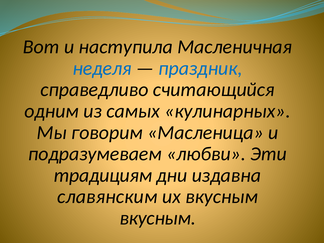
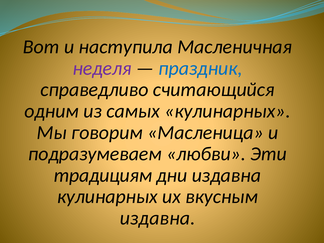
неделя colour: blue -> purple
славянским at (107, 197): славянским -> кулинарных
вкусным at (158, 218): вкусным -> издавна
